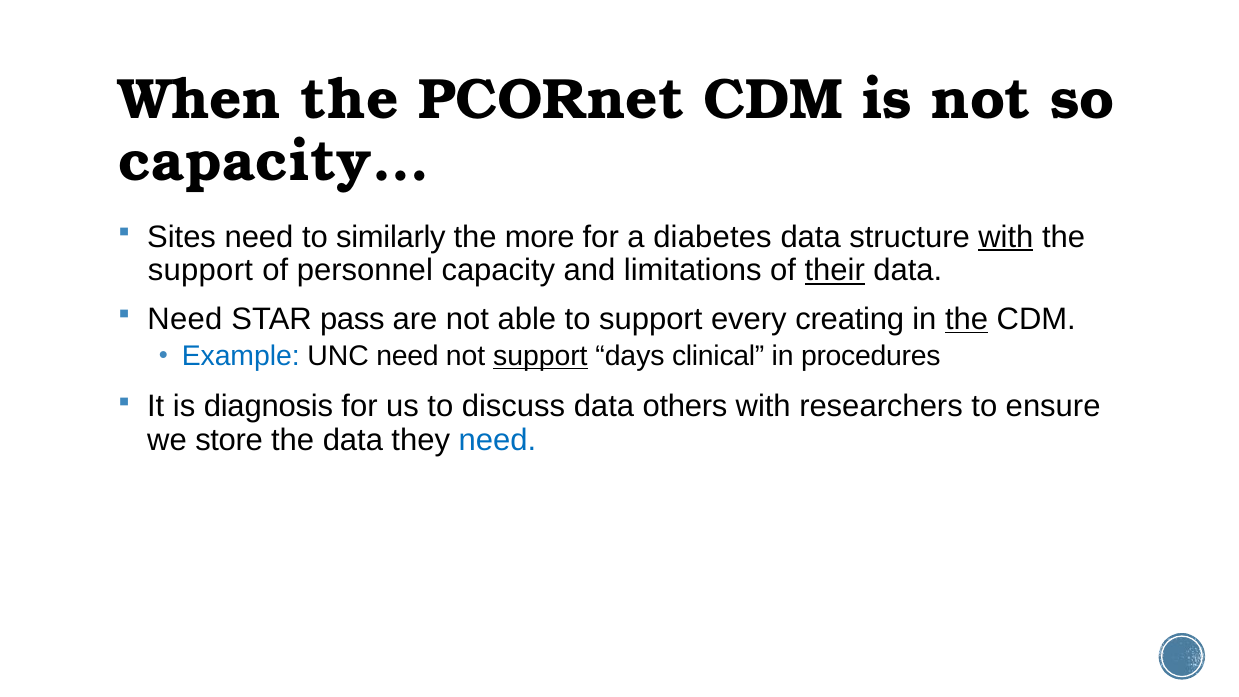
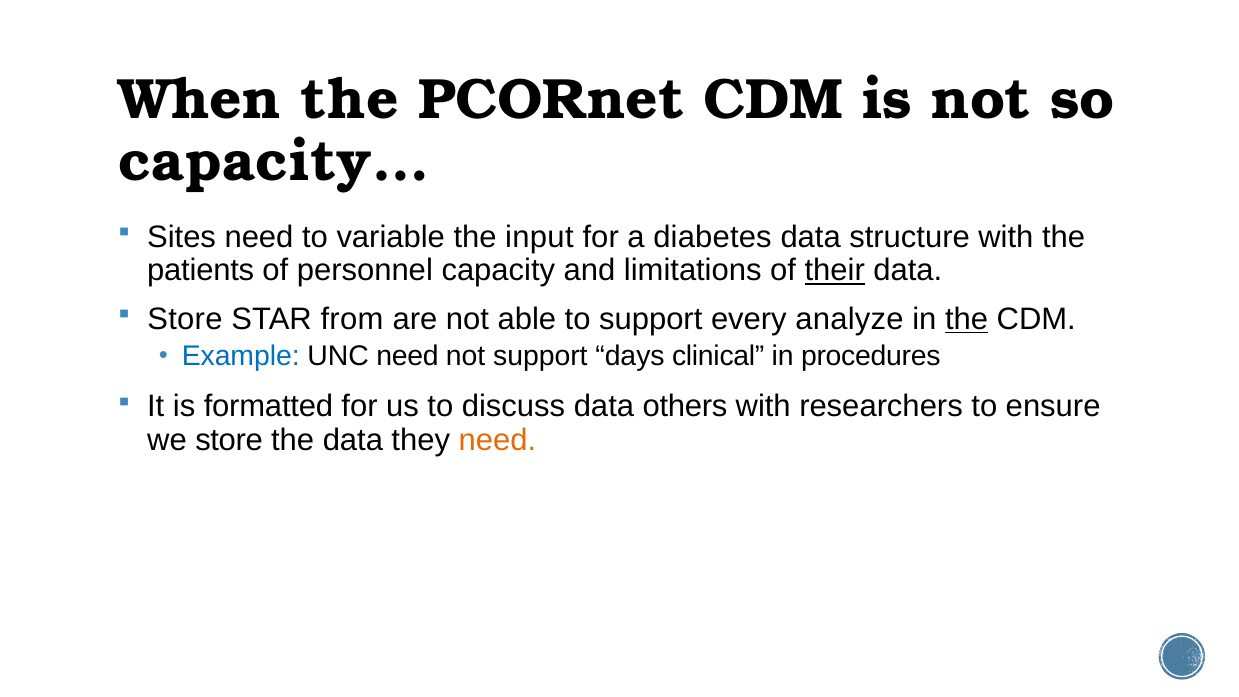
similarly: similarly -> variable
more: more -> input
with at (1006, 237) underline: present -> none
support at (200, 270): support -> patients
Need at (185, 319): Need -> Store
pass: pass -> from
creating: creating -> analyze
support at (540, 356) underline: present -> none
diagnosis: diagnosis -> formatted
need at (497, 440) colour: blue -> orange
